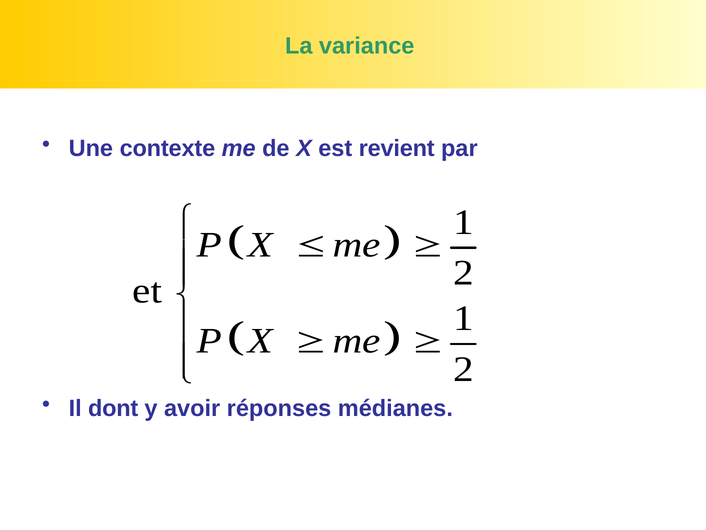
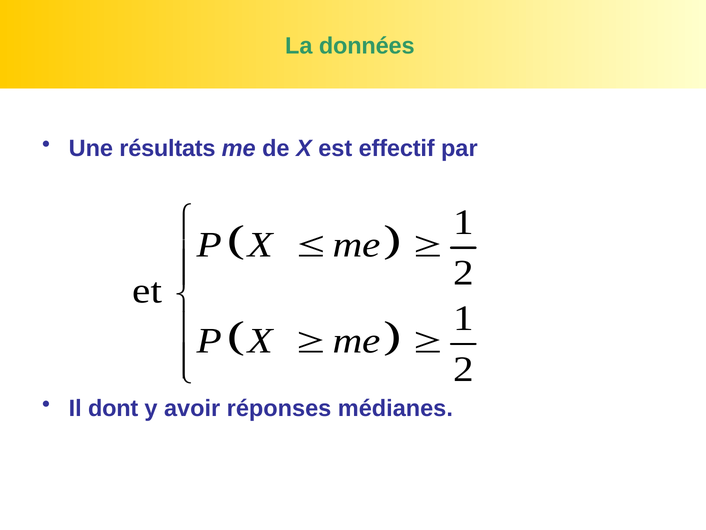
variance: variance -> données
contexte: contexte -> résultats
revient: revient -> effectif
